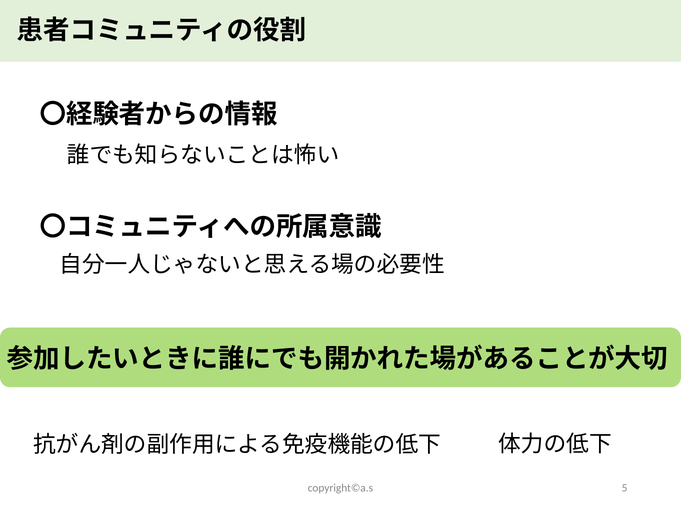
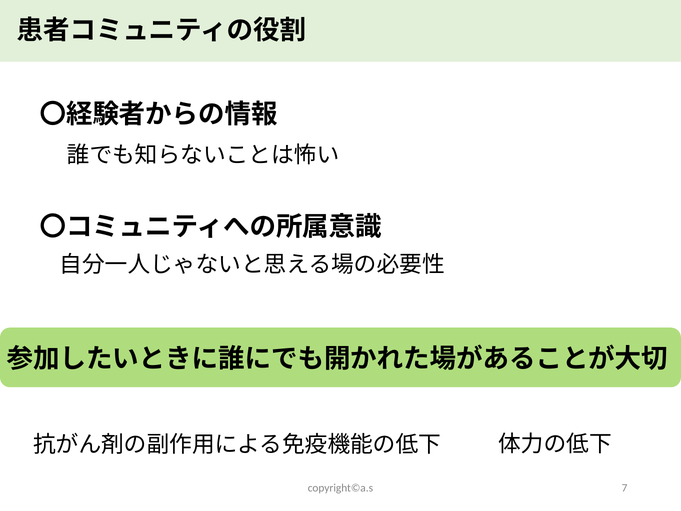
5: 5 -> 7
